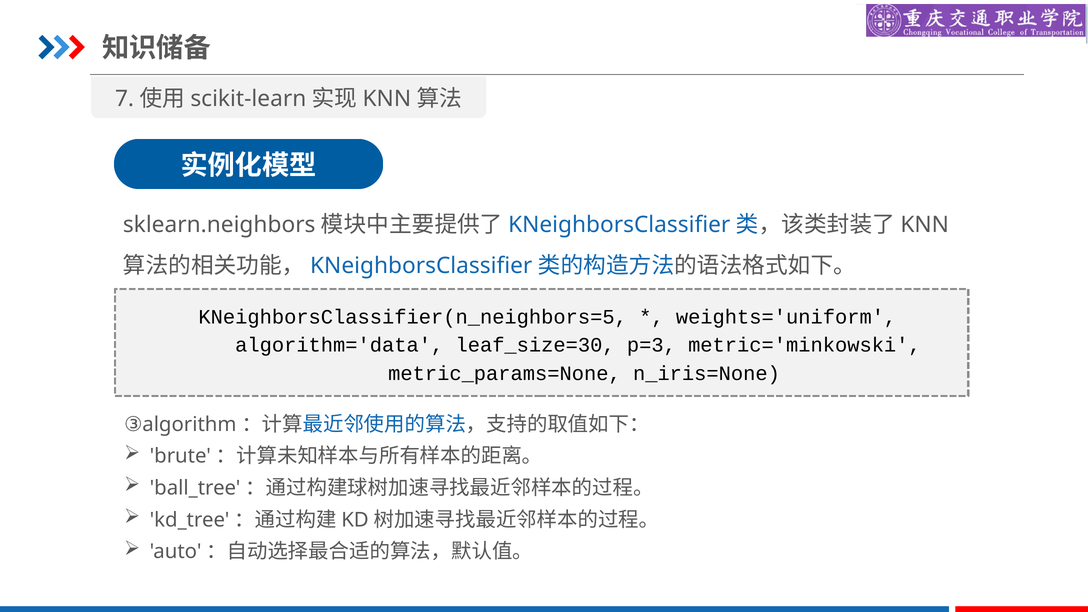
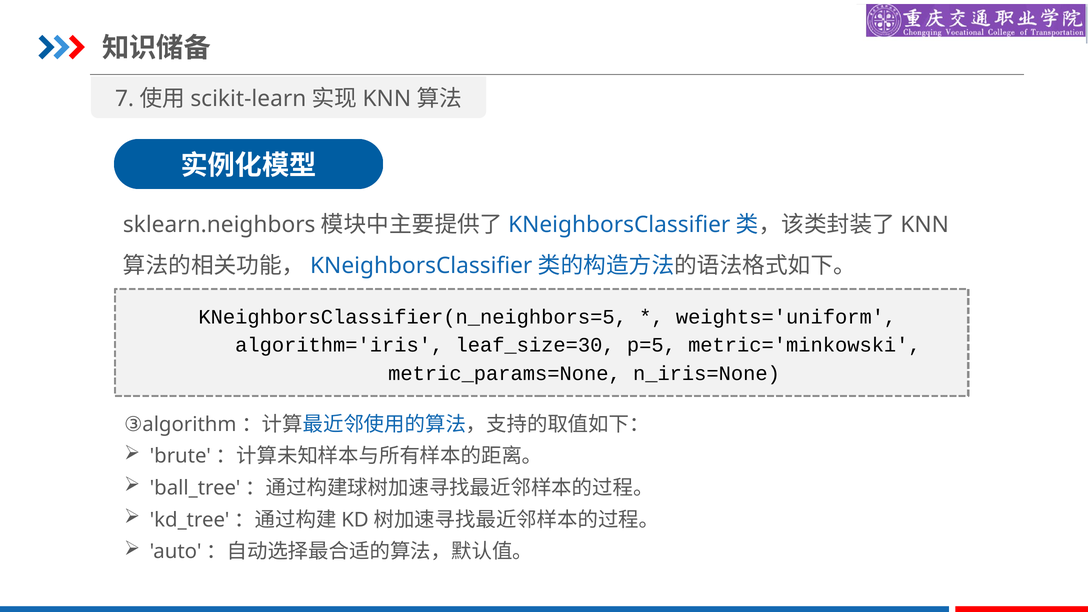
algorithm='data: algorithm='data -> algorithm='iris
p=3: p=3 -> p=5
